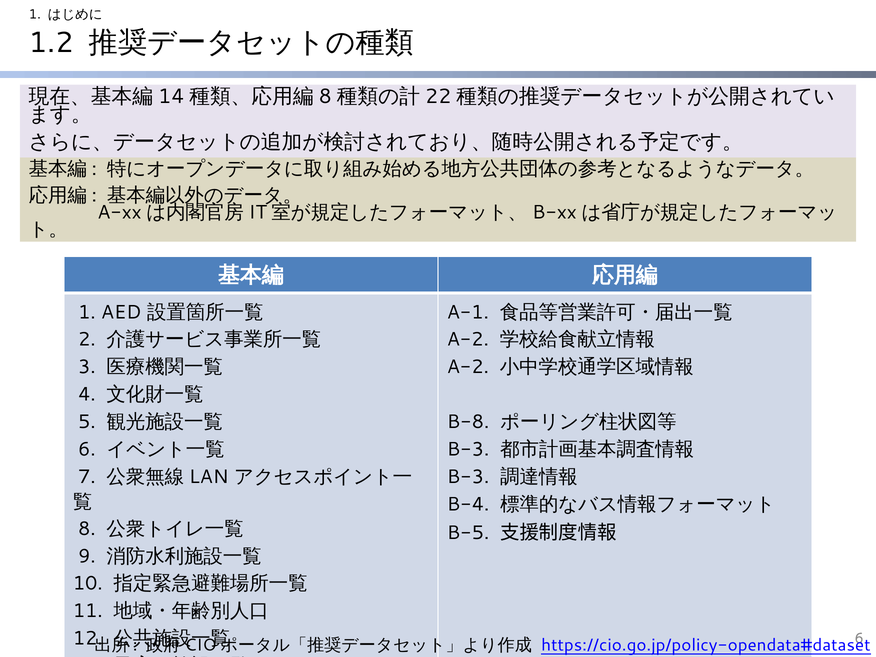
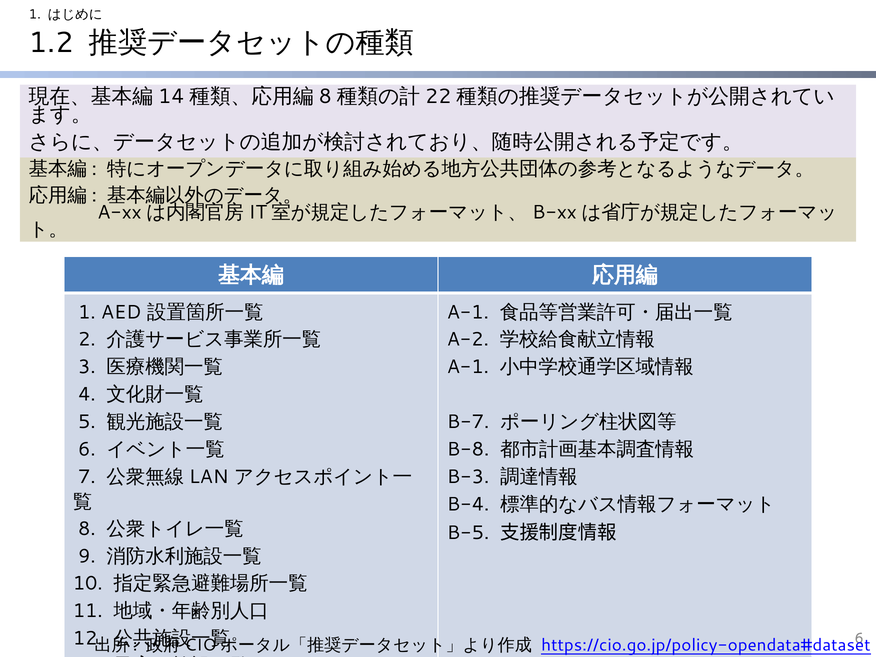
A-2 at (468, 367): A-2 -> A-1
B-8: B-8 -> B-7
B-3 at (468, 449): B-3 -> B-8
